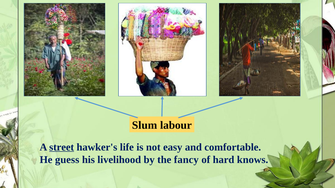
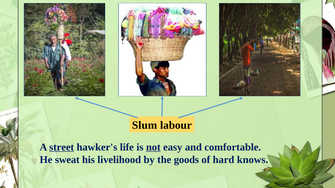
not underline: none -> present
guess: guess -> sweat
fancy: fancy -> goods
